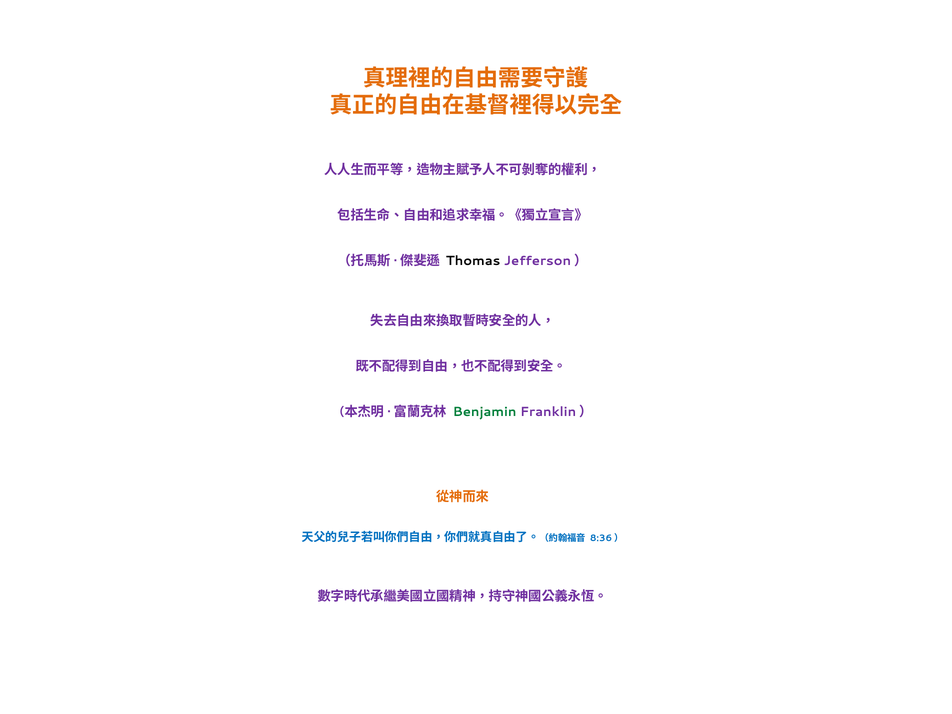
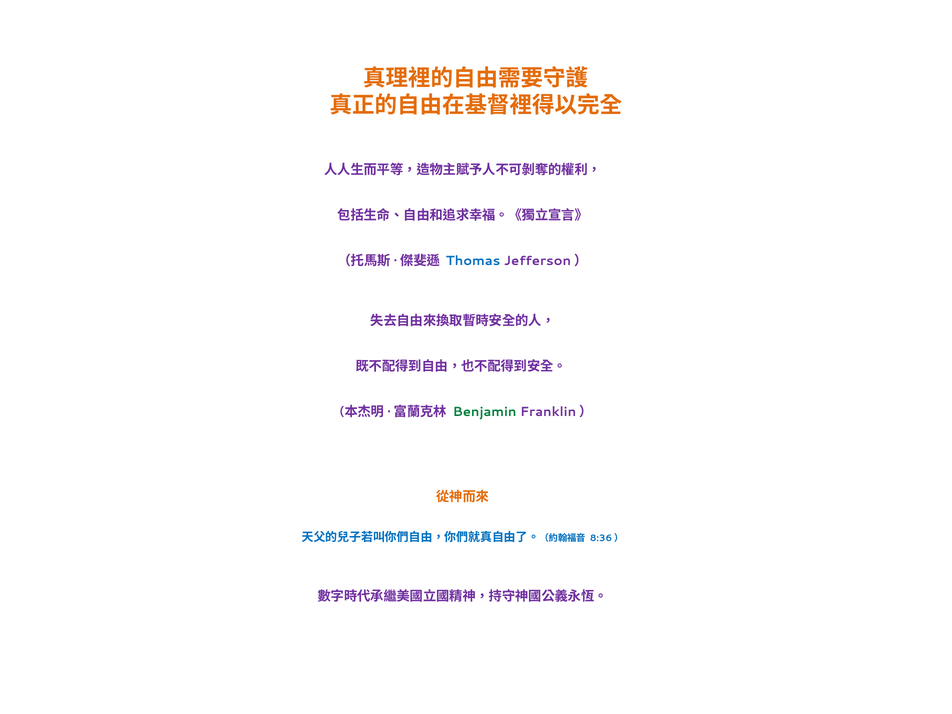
Thomas colour: black -> blue
